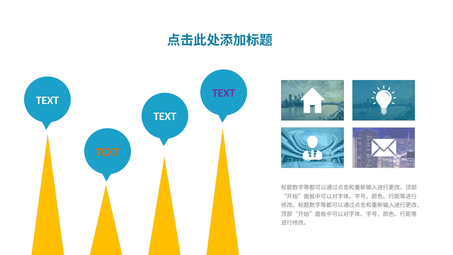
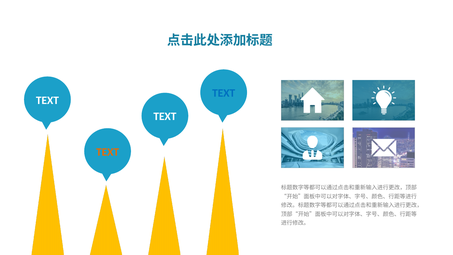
TEXT at (224, 93) colour: purple -> blue
